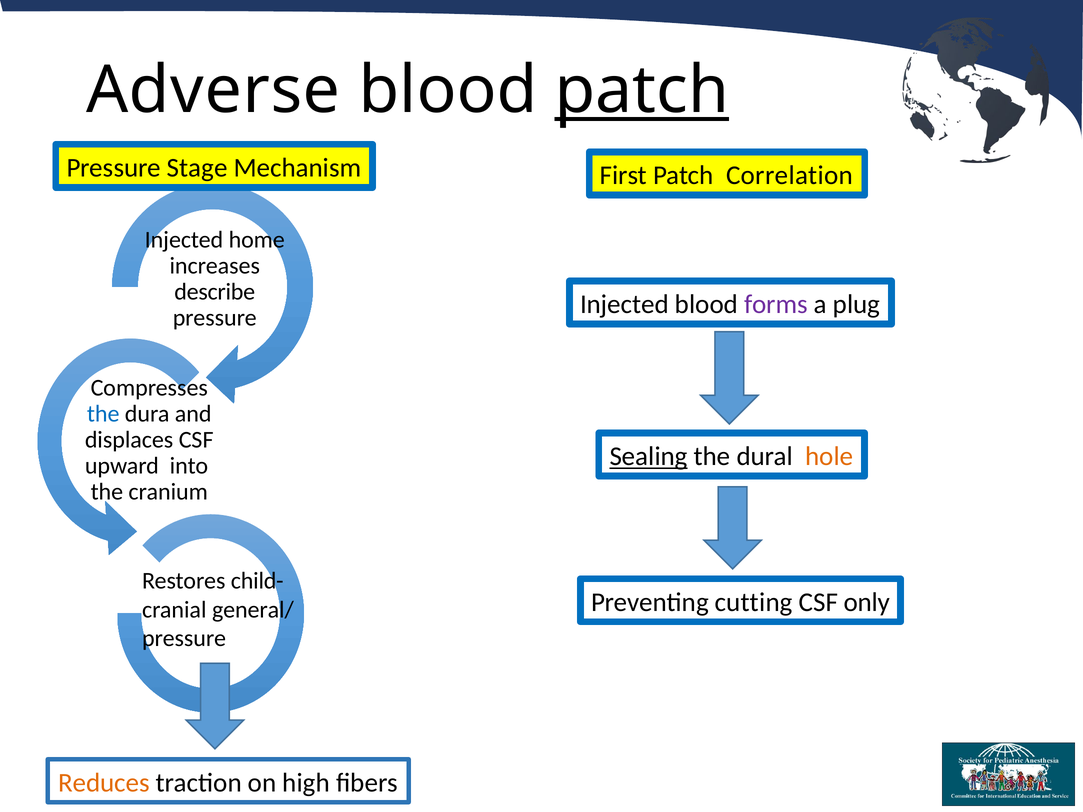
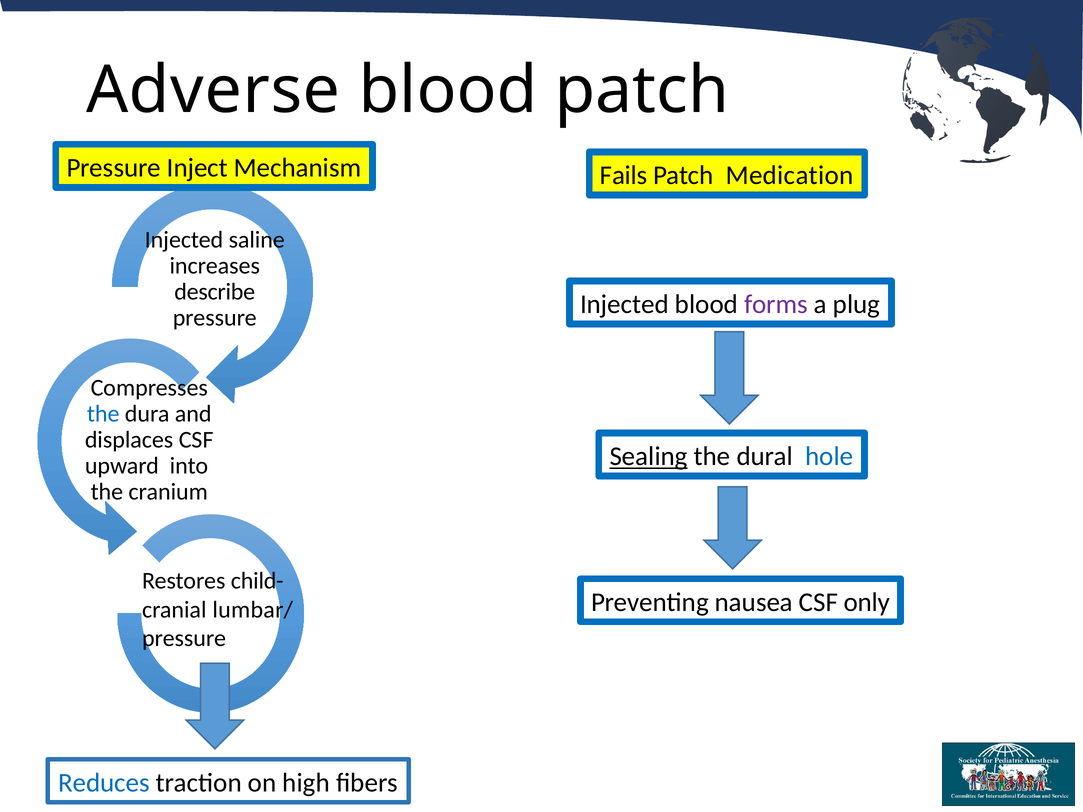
patch at (642, 91) underline: present -> none
Stage: Stage -> Inject
First: First -> Fails
Correlation: Correlation -> Medication
home: home -> saline
hole colour: orange -> blue
cutting: cutting -> nausea
general/: general/ -> lumbar/
Reduces colour: orange -> blue
